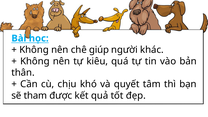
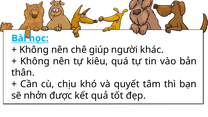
tham: tham -> nhởn
